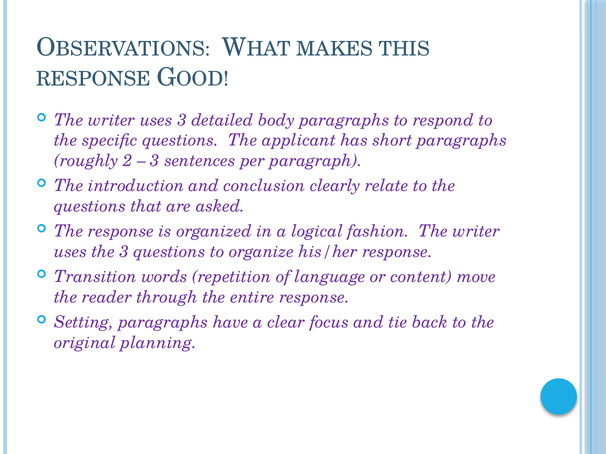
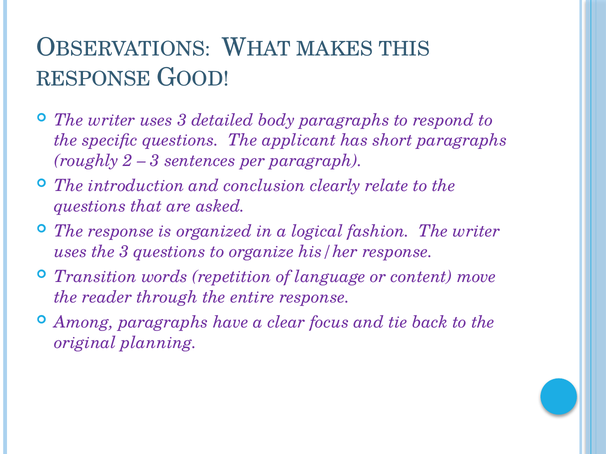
Setting: Setting -> Among
